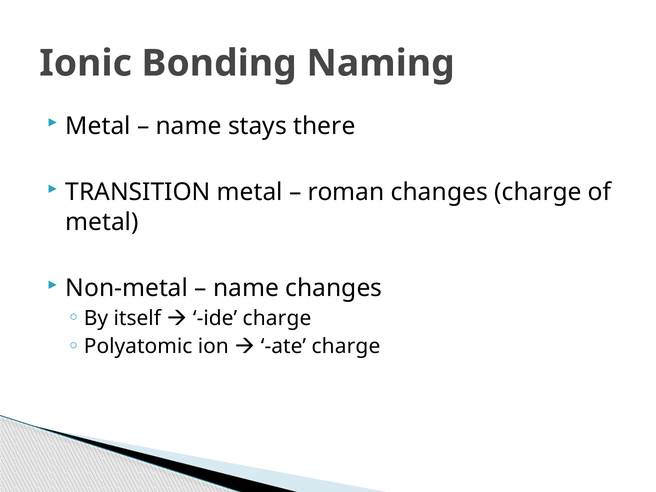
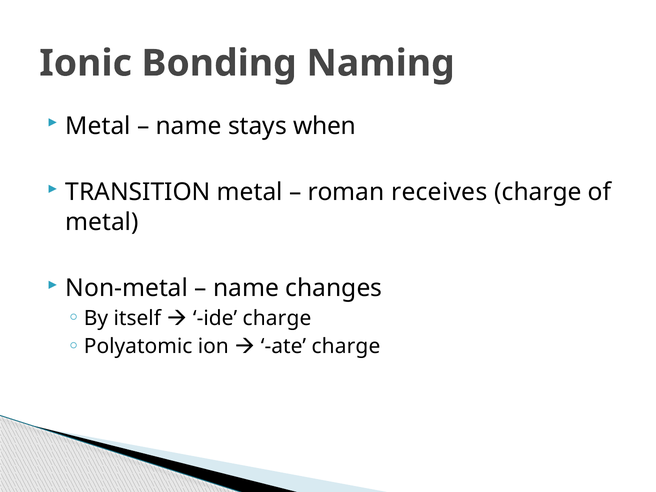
there: there -> when
roman changes: changes -> receives
